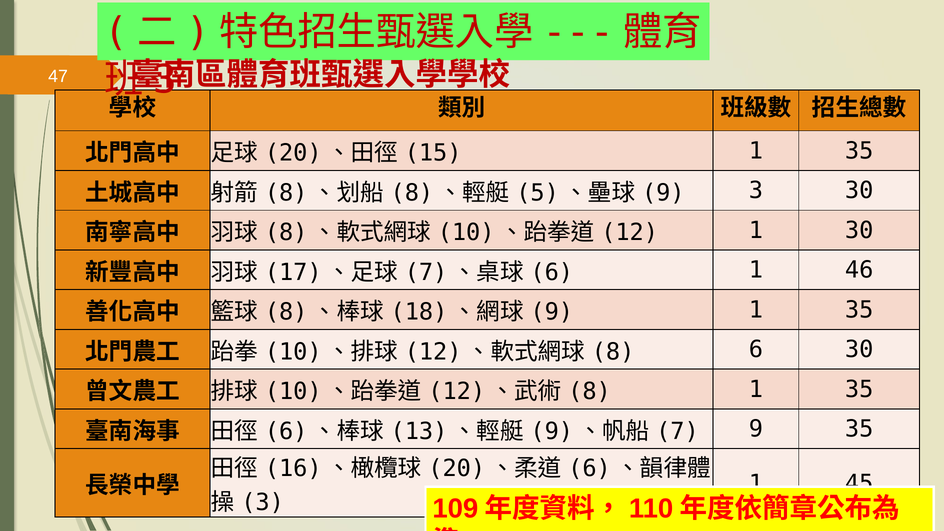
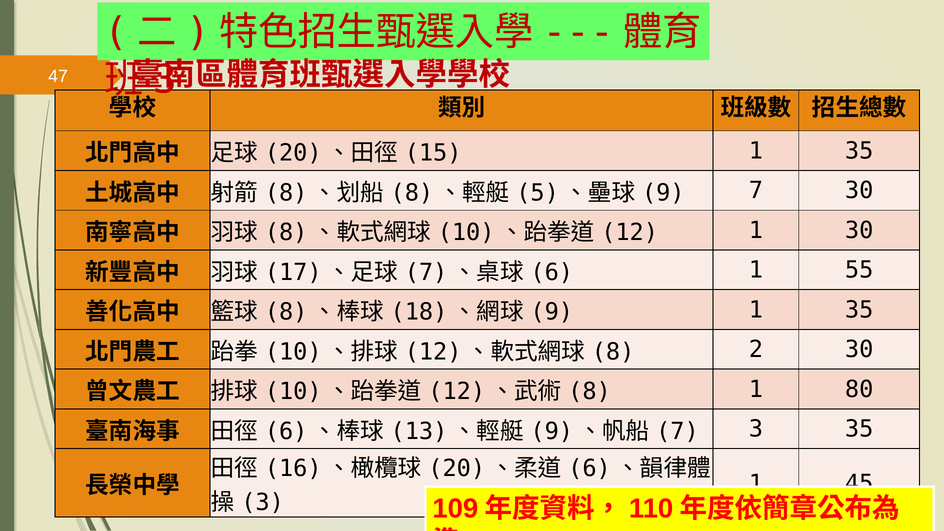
3 at (756, 191): 3 -> 7
46: 46 -> 55
6 at (756, 350): 6 -> 2
35 at (859, 389): 35 -> 80
9 at (756, 429): 9 -> 3
